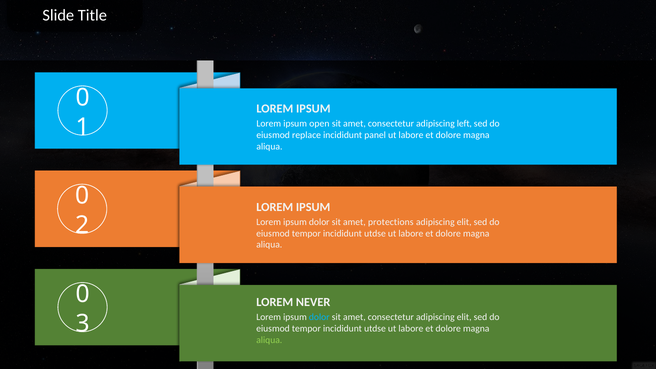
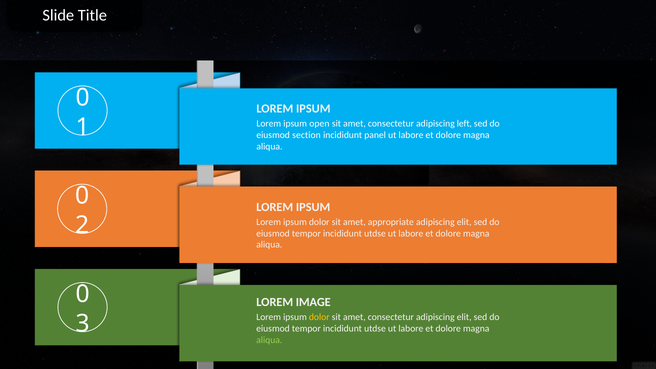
replace: replace -> section
protections: protections -> appropriate
NEVER: NEVER -> IMAGE
dolor at (319, 317) colour: light blue -> yellow
